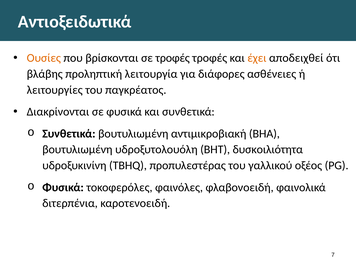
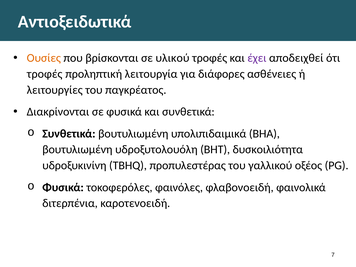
σε τροφές: τροφές -> υλικού
έχει colour: orange -> purple
βλάβης at (45, 74): βλάβης -> τροφές
αντιμικροβιακή: αντιμικροβιακή -> υπολιπιδαιμικά
